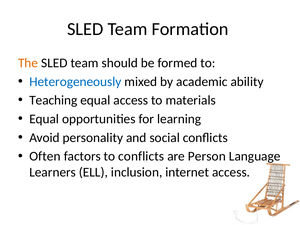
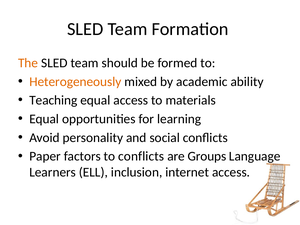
Heterogeneously colour: blue -> orange
Often: Often -> Paper
Person: Person -> Groups
